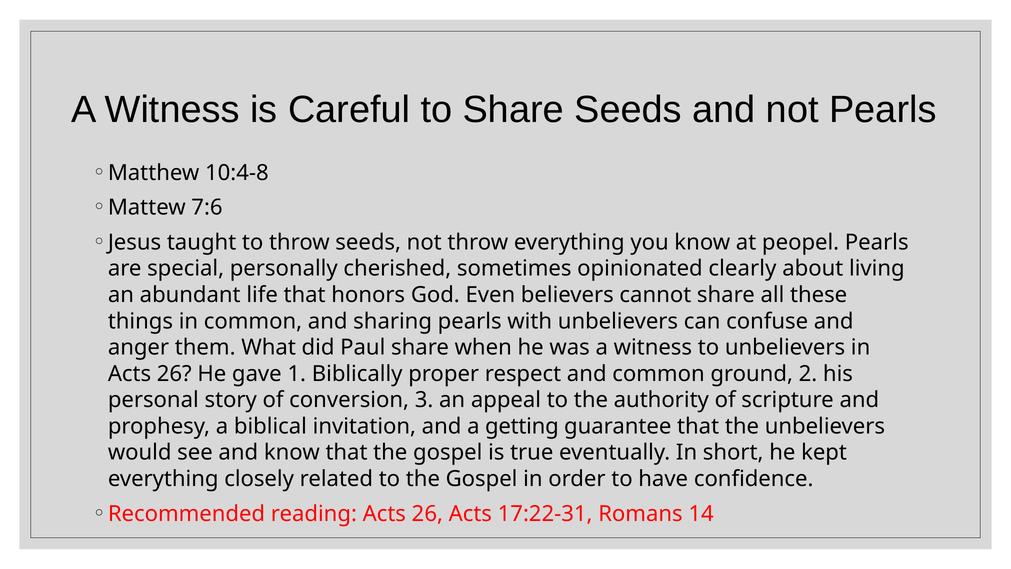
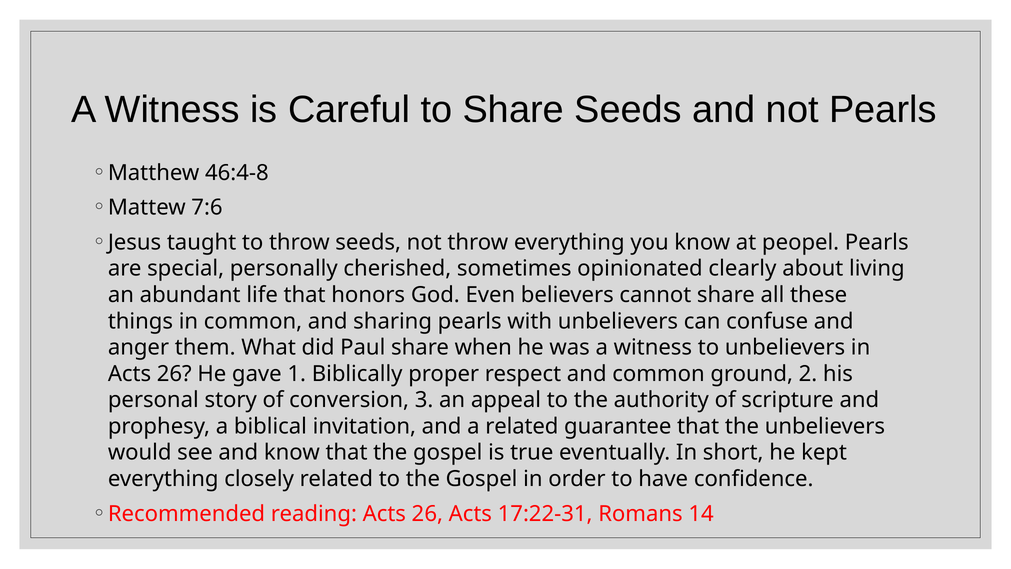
10:4-8: 10:4-8 -> 46:4-8
a getting: getting -> related
